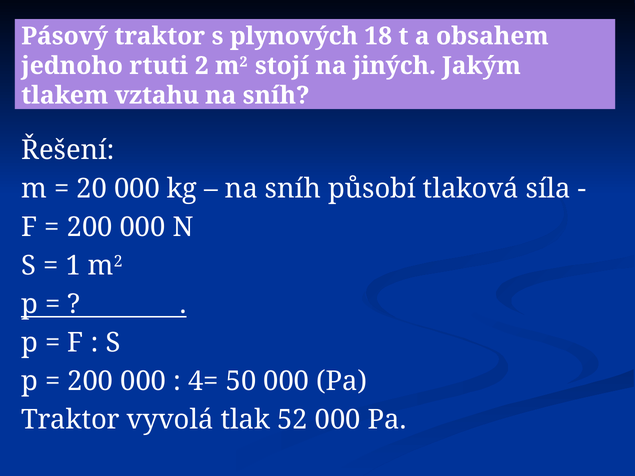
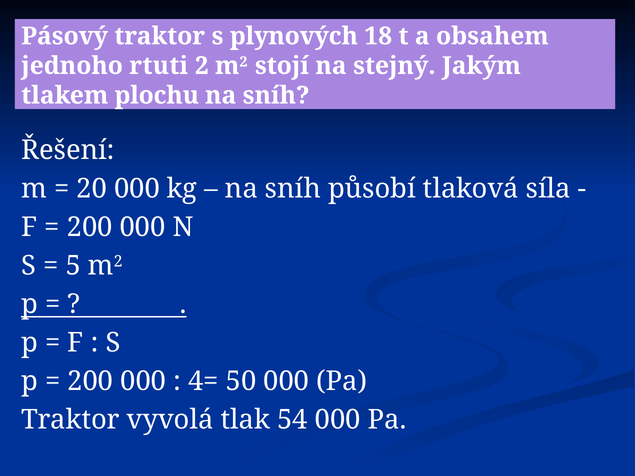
jiných: jiných -> stejný
vztahu: vztahu -> plochu
1: 1 -> 5
52: 52 -> 54
